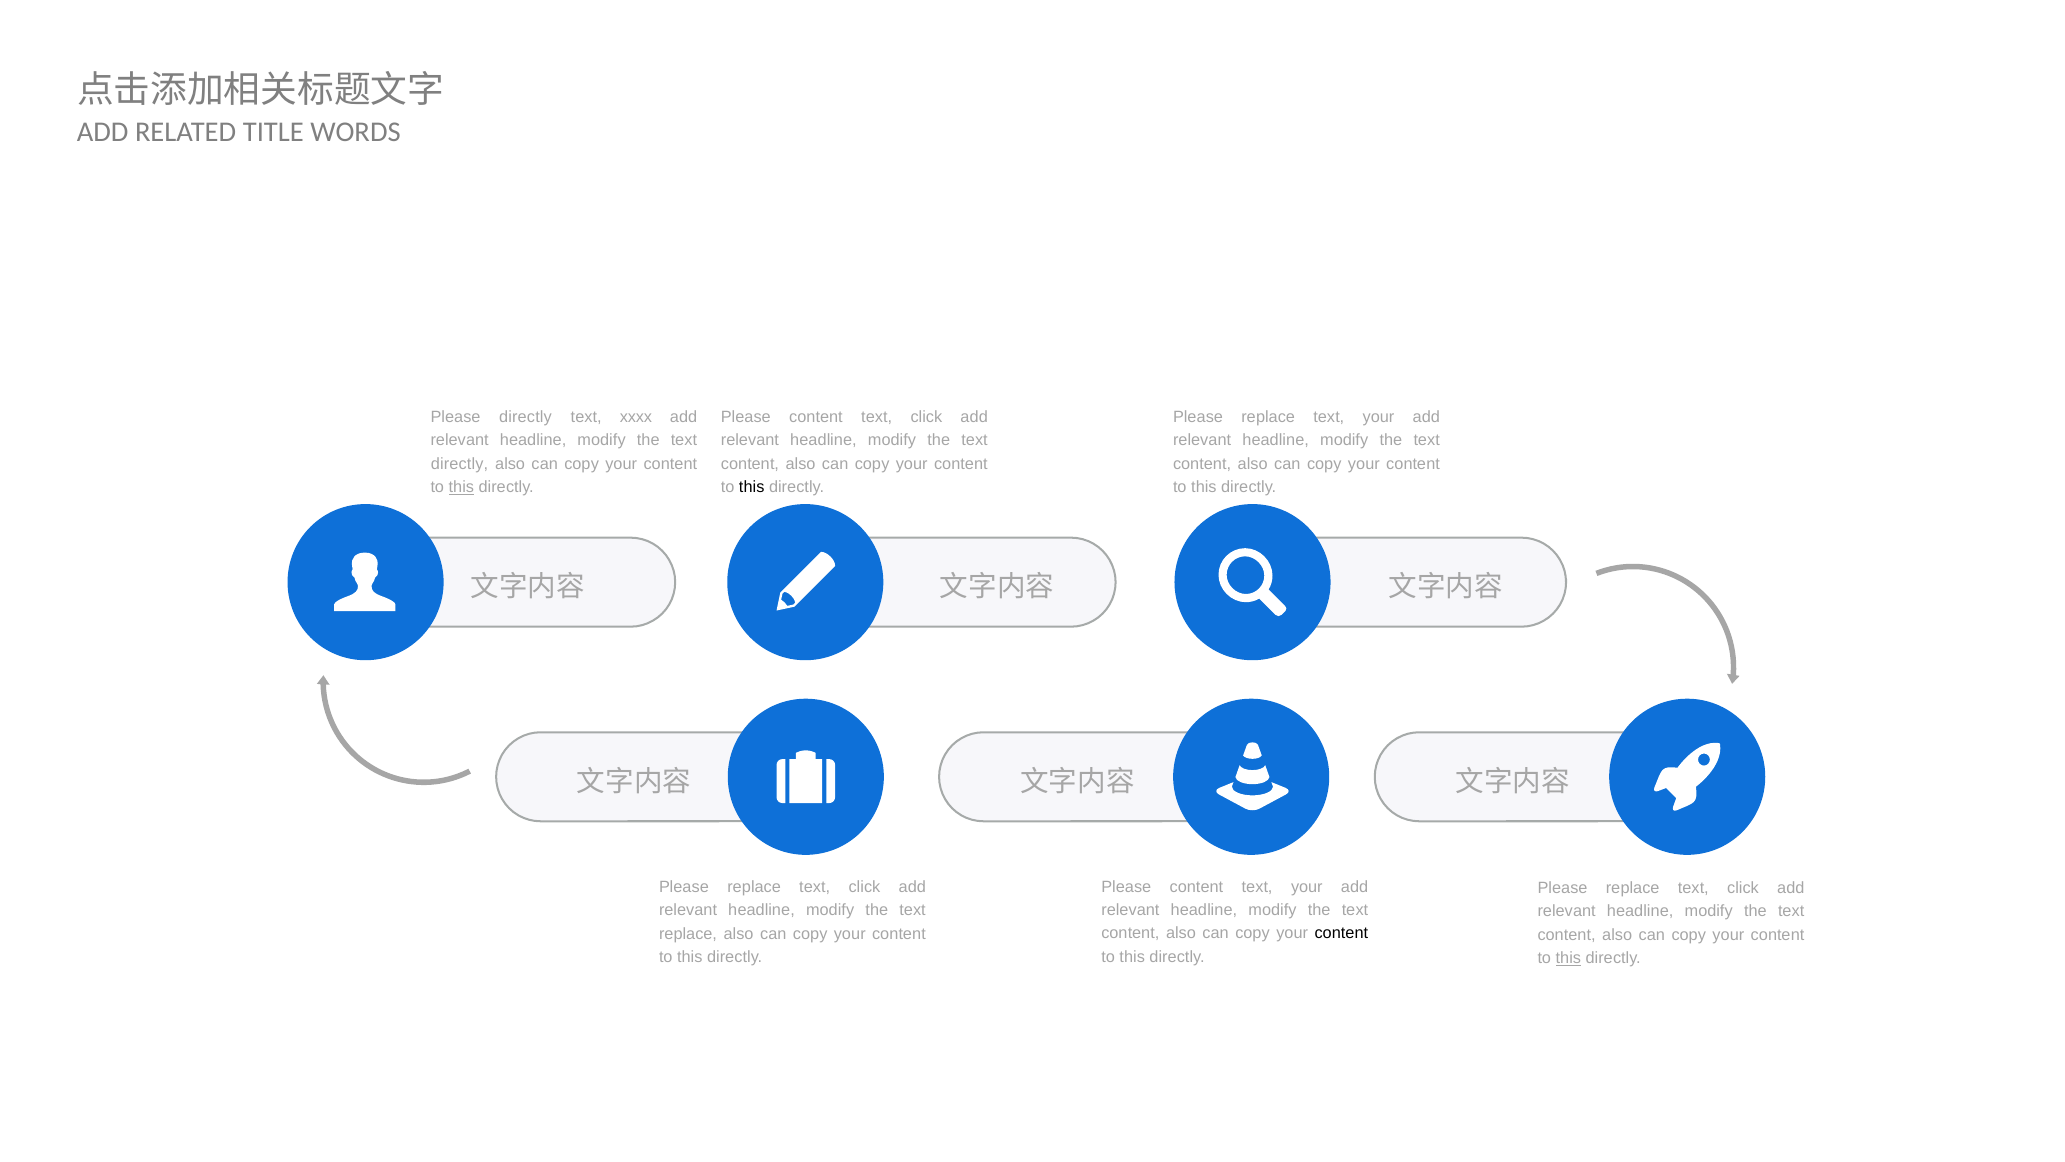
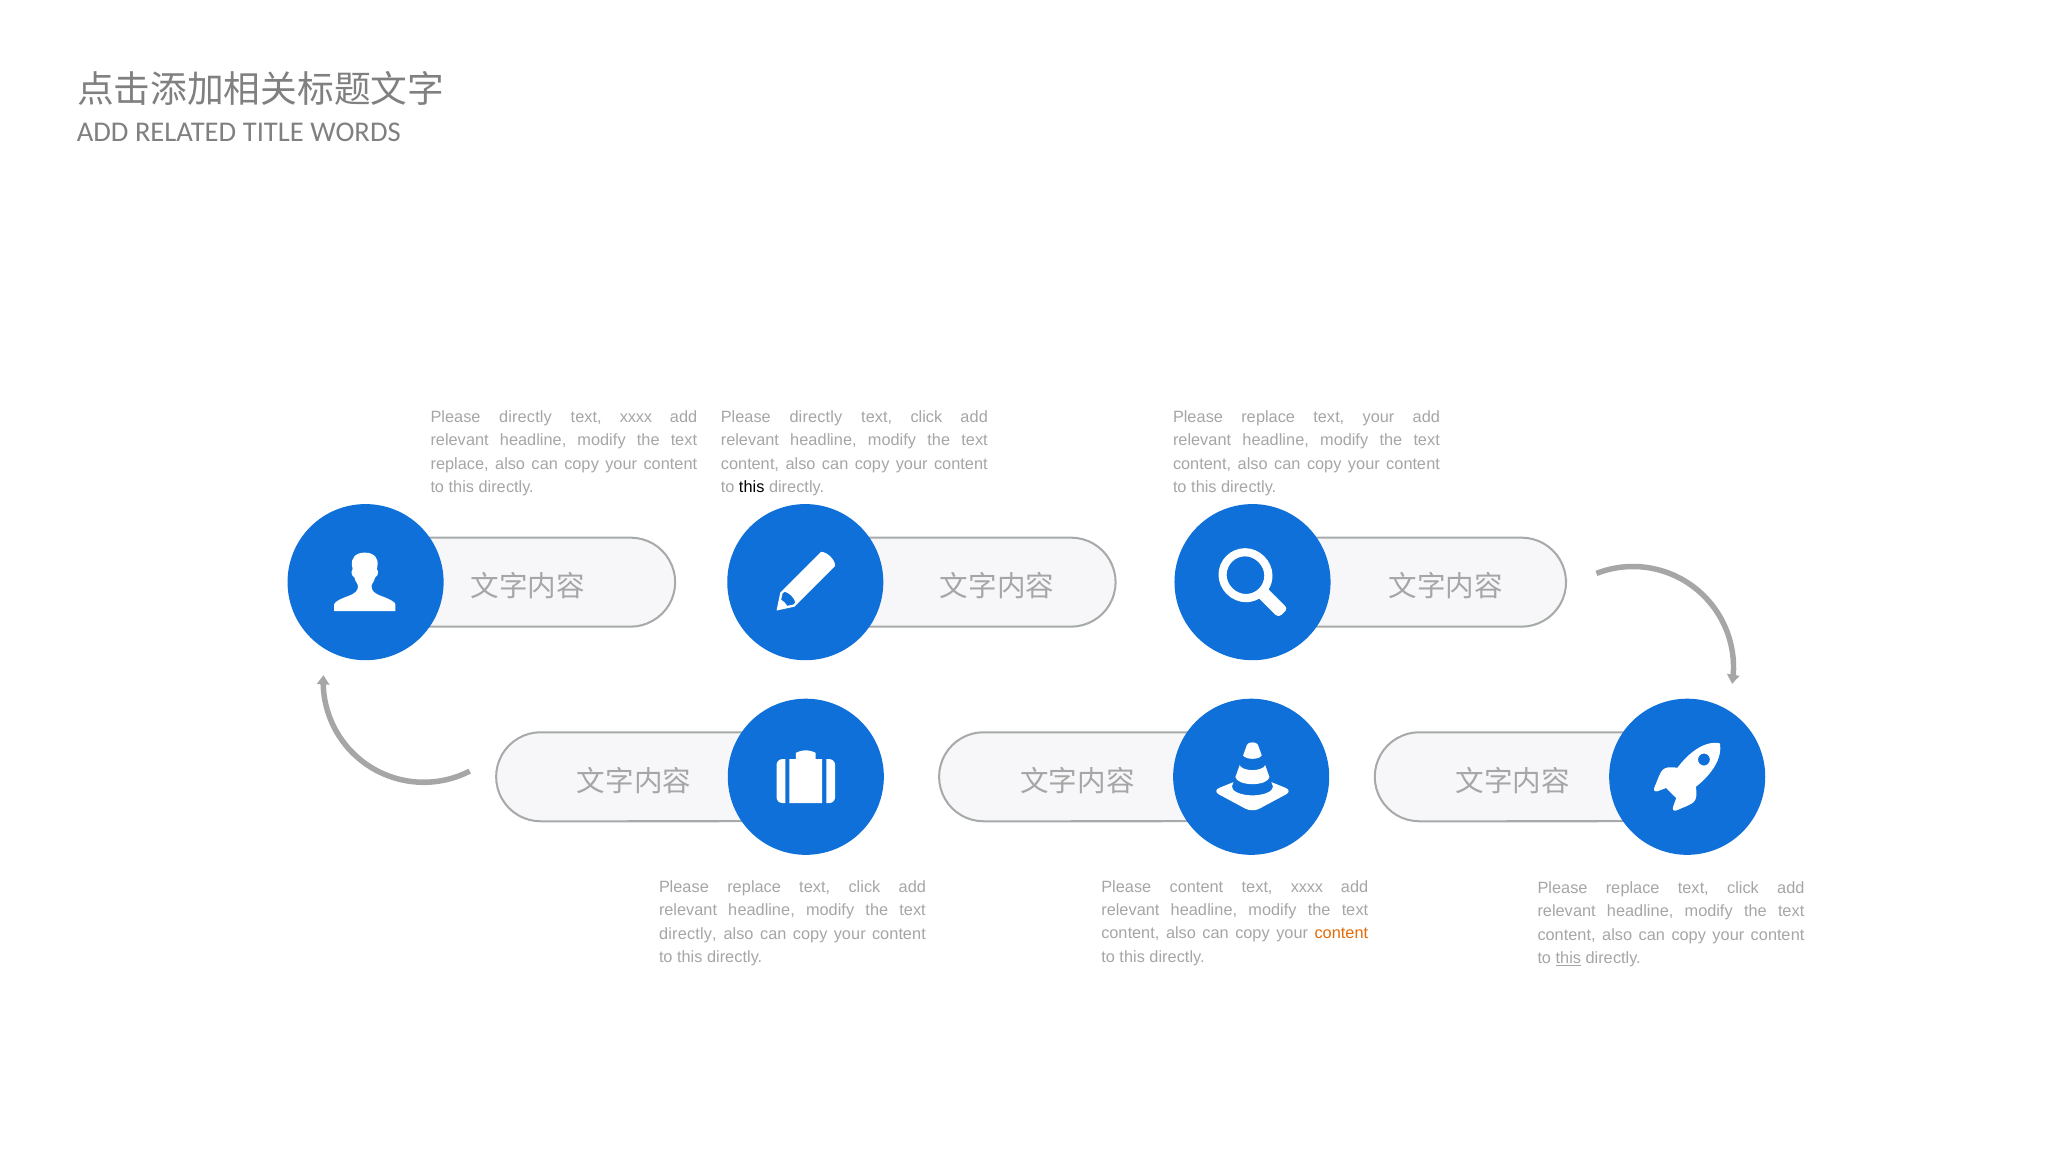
content at (816, 417): content -> directly
directly at (460, 464): directly -> replace
this at (461, 487) underline: present -> none
your at (1307, 886): your -> xxxx
content at (1341, 933) colour: black -> orange
replace at (688, 933): replace -> directly
